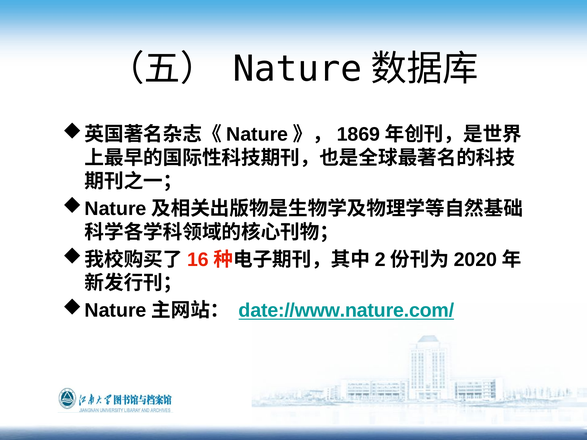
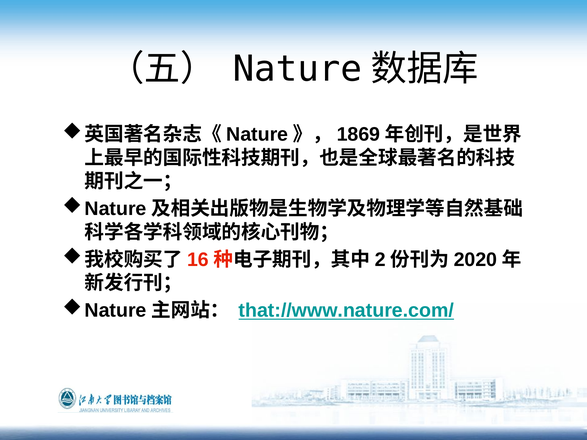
date://www.nature.com/: date://www.nature.com/ -> that://www.nature.com/
